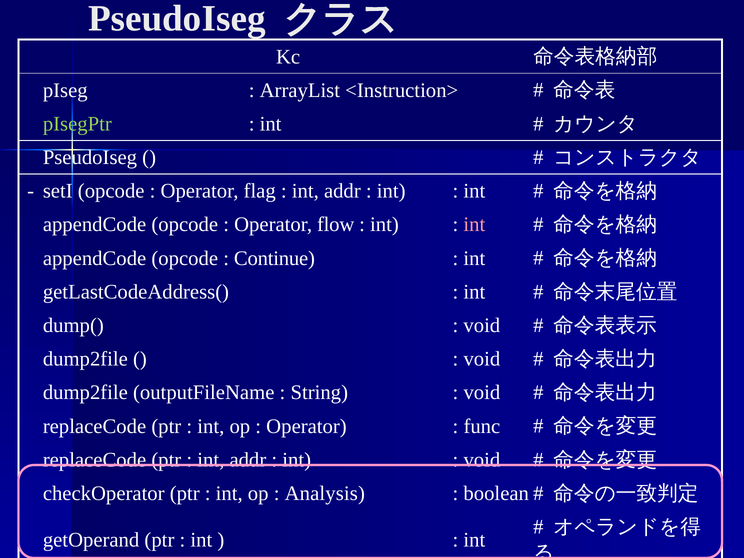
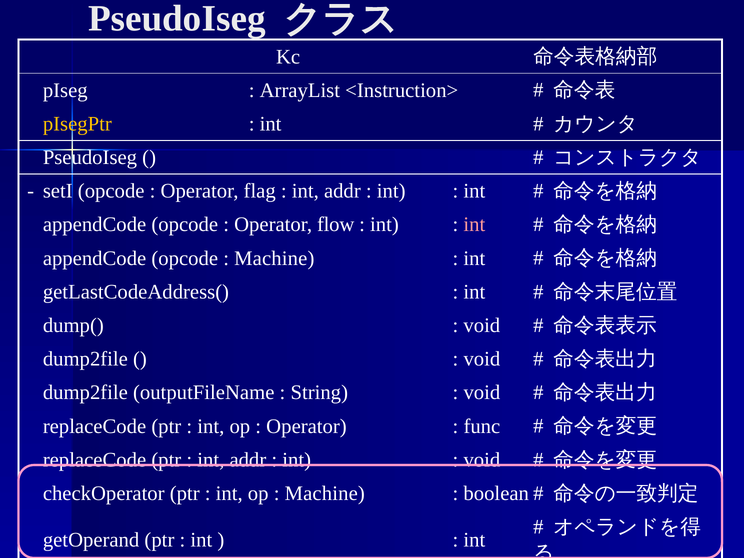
pIsegPtr colour: light green -> yellow
Continue at (274, 258): Continue -> Machine
Analysis at (325, 493): Analysis -> Machine
